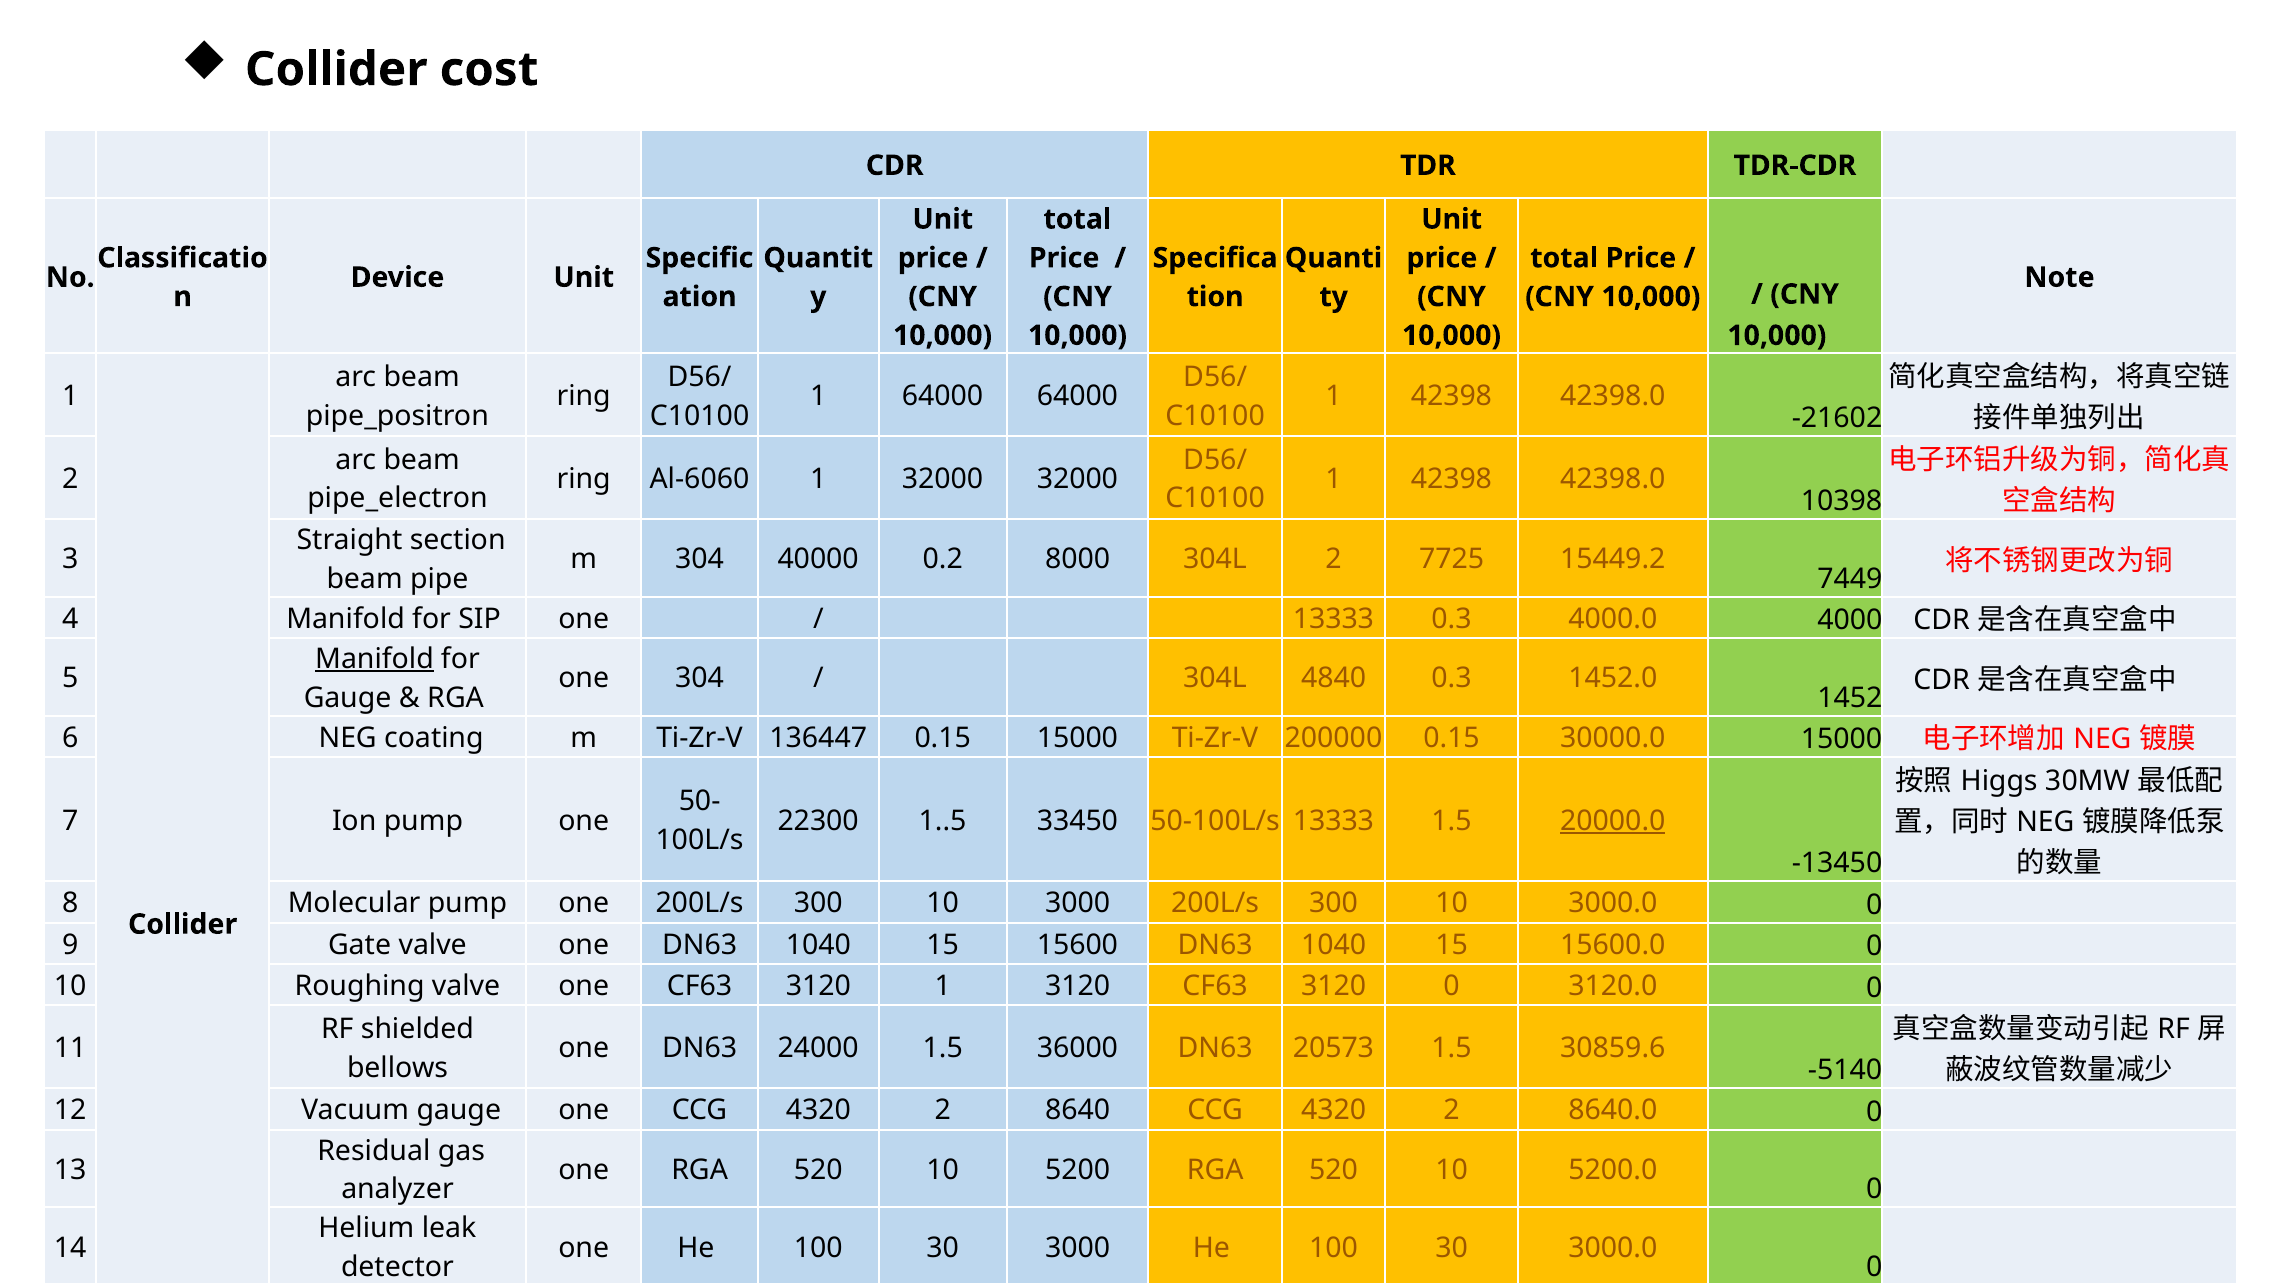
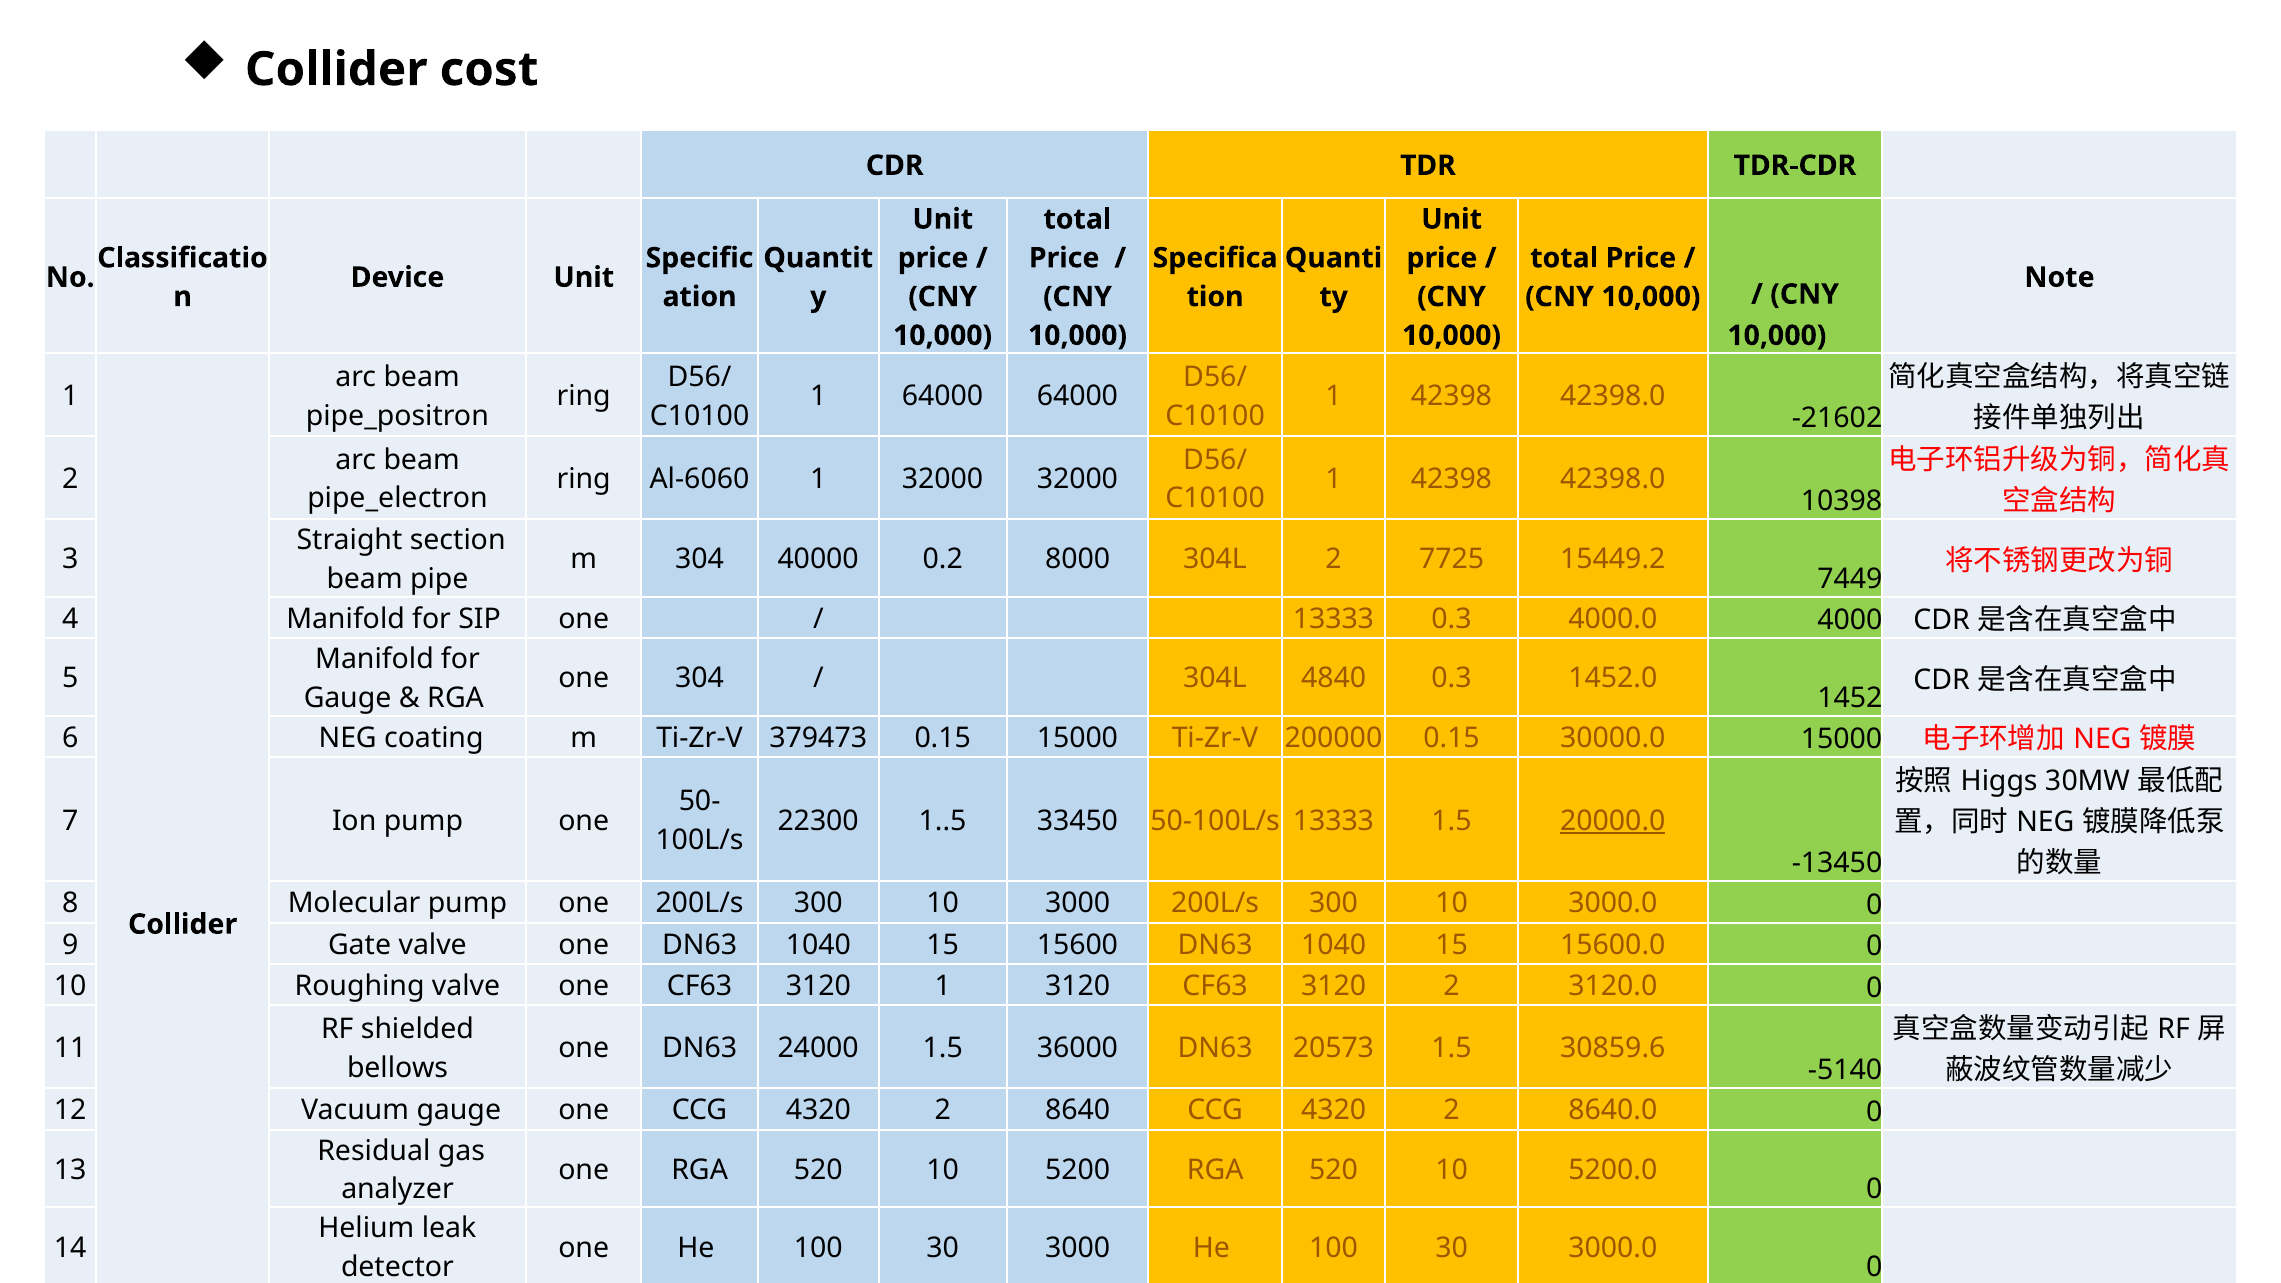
Manifold at (374, 659) underline: present -> none
136447: 136447 -> 379473
3120 0: 0 -> 2
